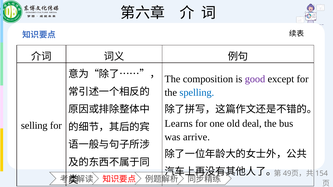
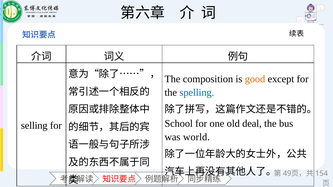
good colour: purple -> orange
Learns: Learns -> School
arrive: arrive -> world
